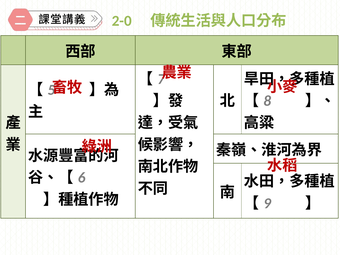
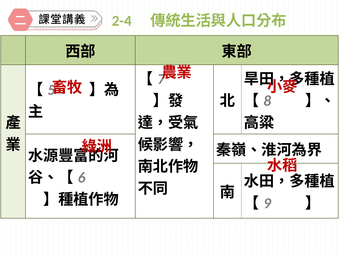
2-0: 2-0 -> 2-4
